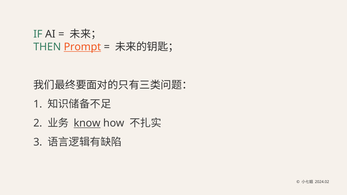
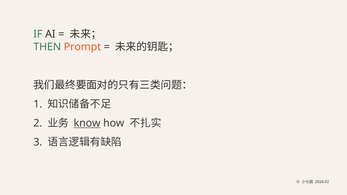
Prompt underline: present -> none
